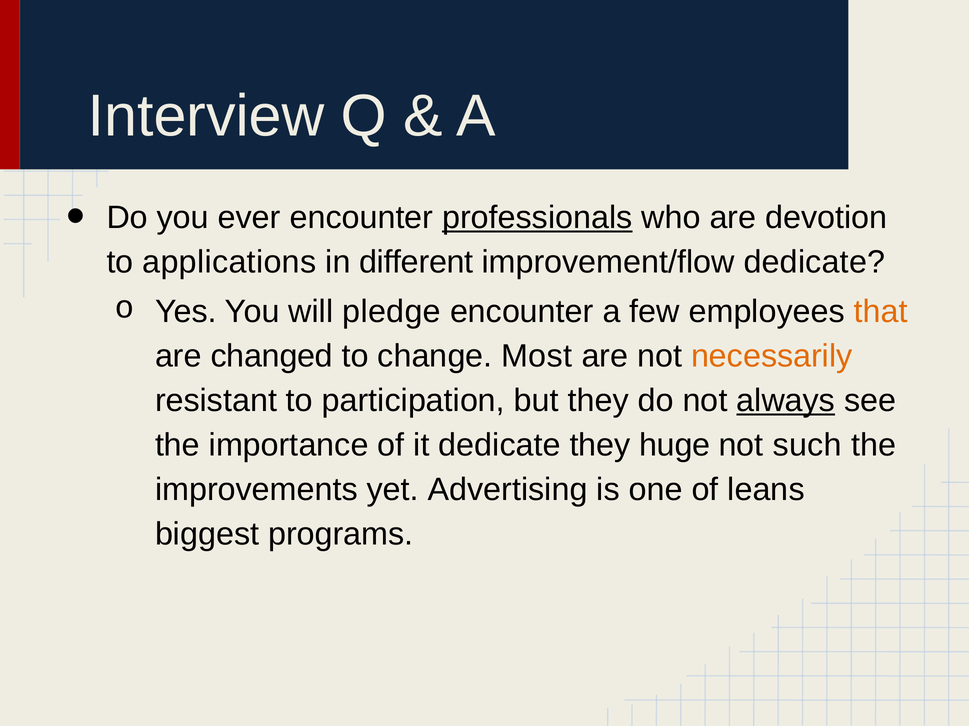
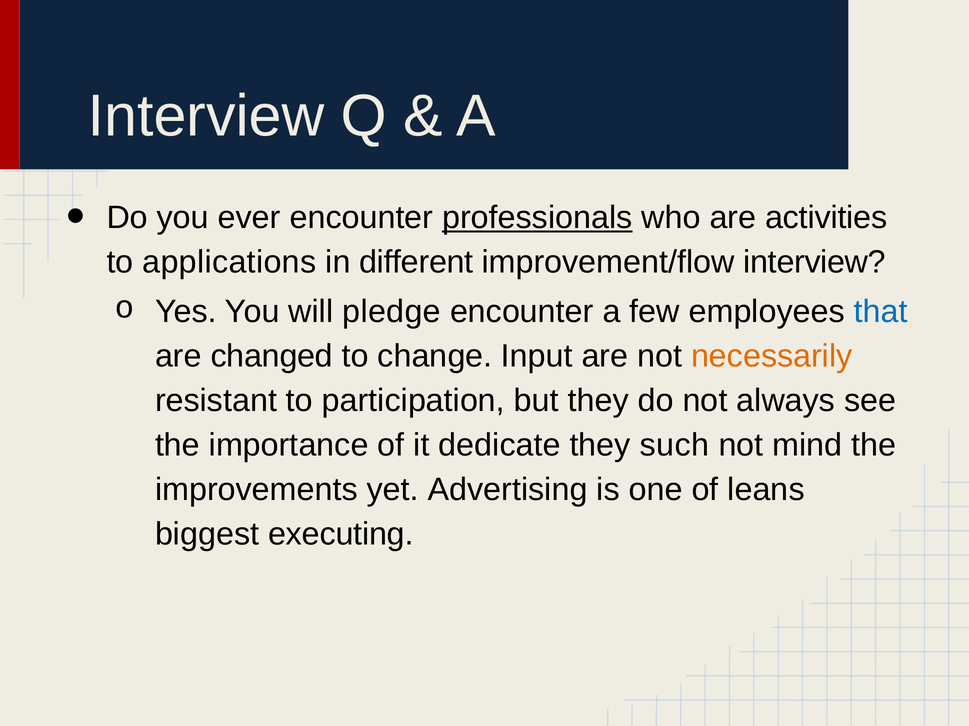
devotion: devotion -> activities
improvement/flow dedicate: dedicate -> interview
that colour: orange -> blue
Most: Most -> Input
always underline: present -> none
huge: huge -> such
such: such -> mind
programs: programs -> executing
